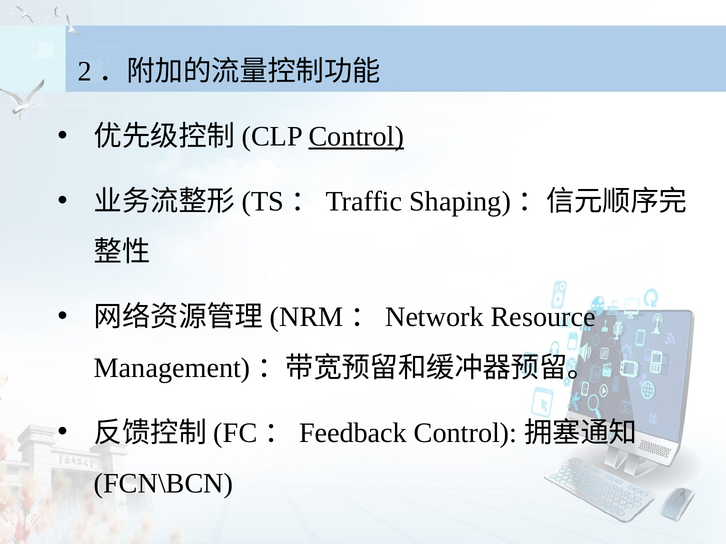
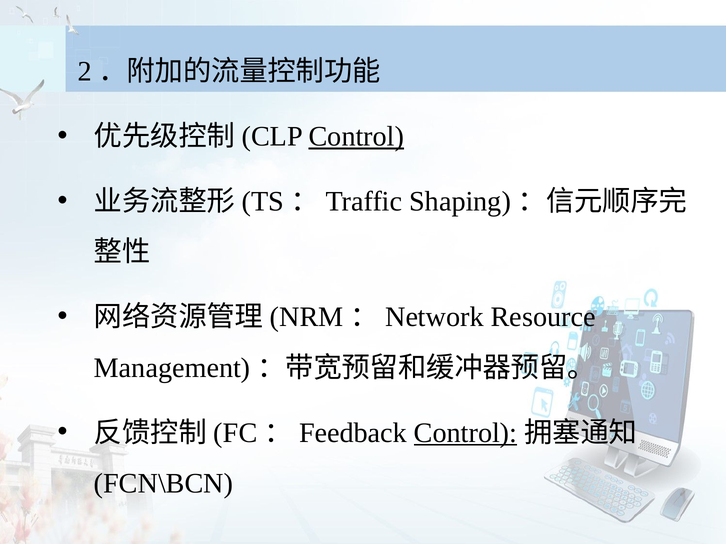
Control at (465, 433) underline: none -> present
